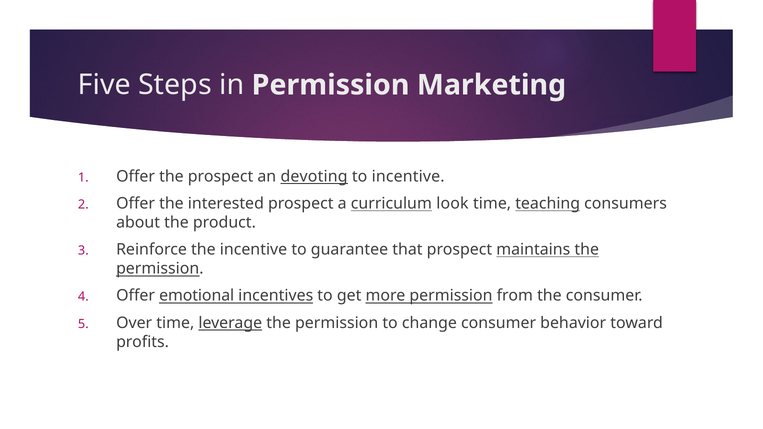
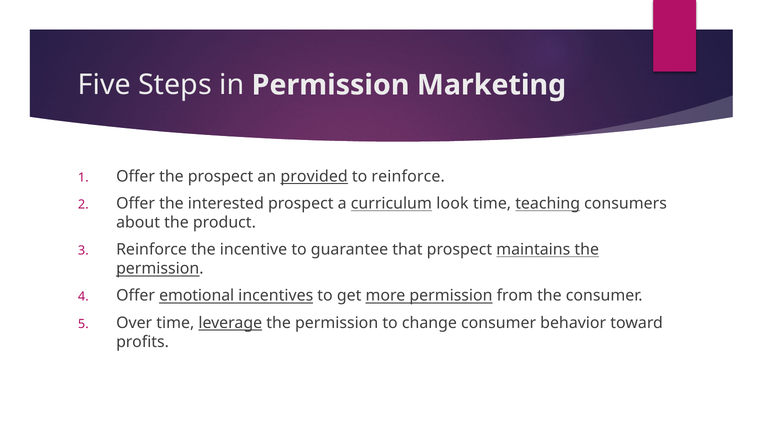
devoting: devoting -> provided
to incentive: incentive -> reinforce
